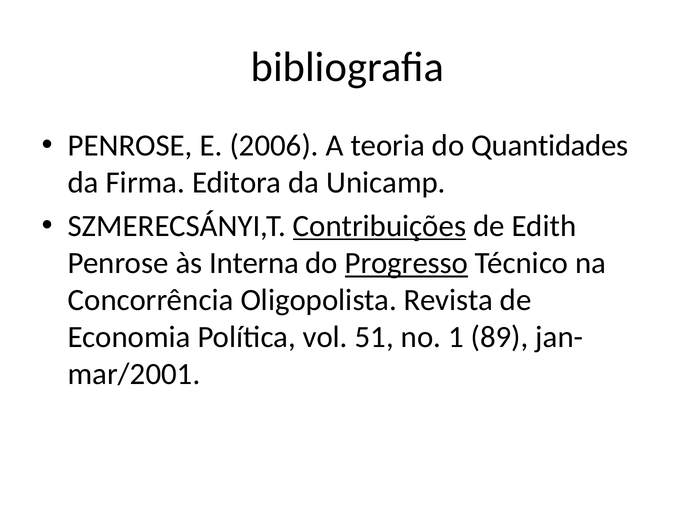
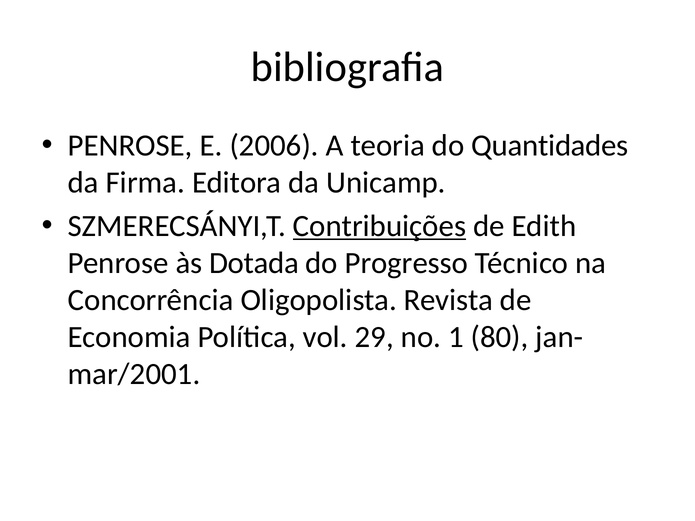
Interna: Interna -> Dotada
Progresso underline: present -> none
51: 51 -> 29
89: 89 -> 80
